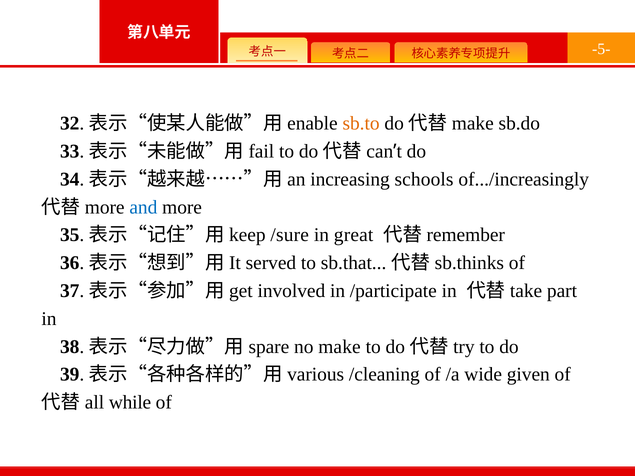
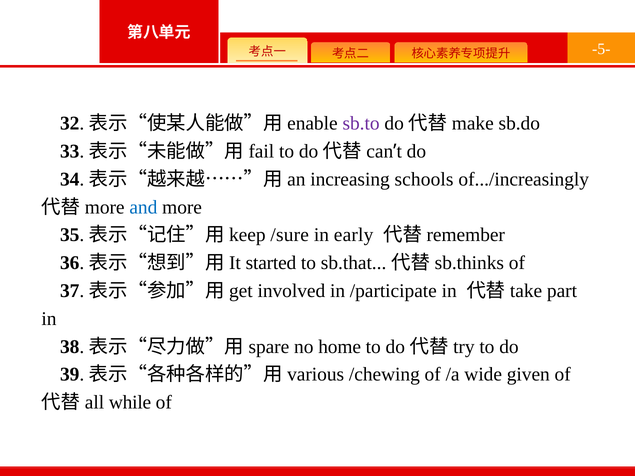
sb.to colour: orange -> purple
great: great -> early
served: served -> started
make: make -> home
/cleaning: /cleaning -> /chewing
